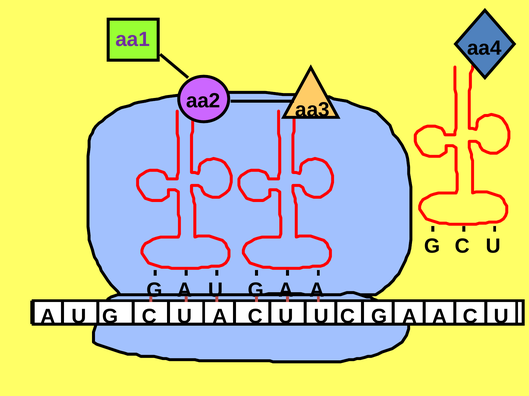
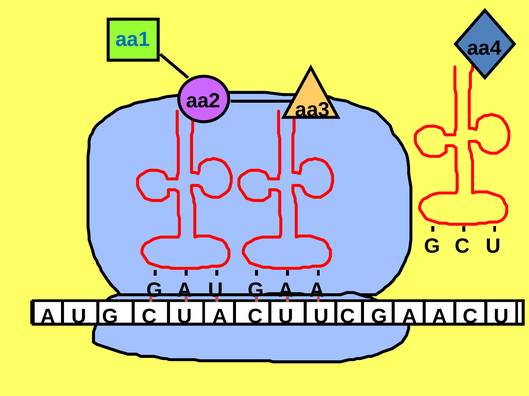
aa1 colour: purple -> blue
